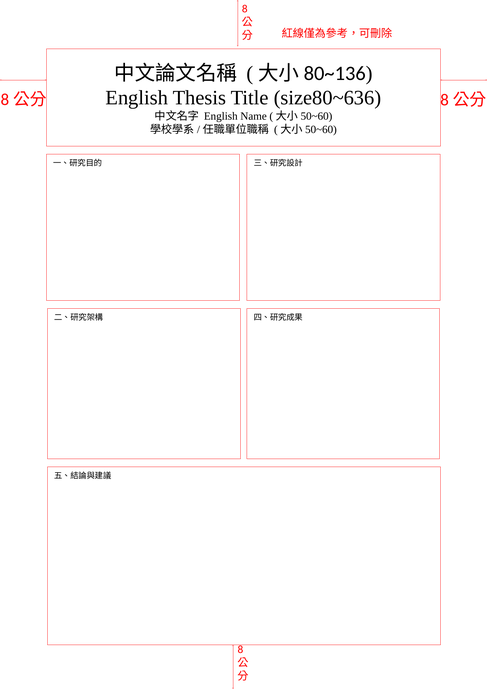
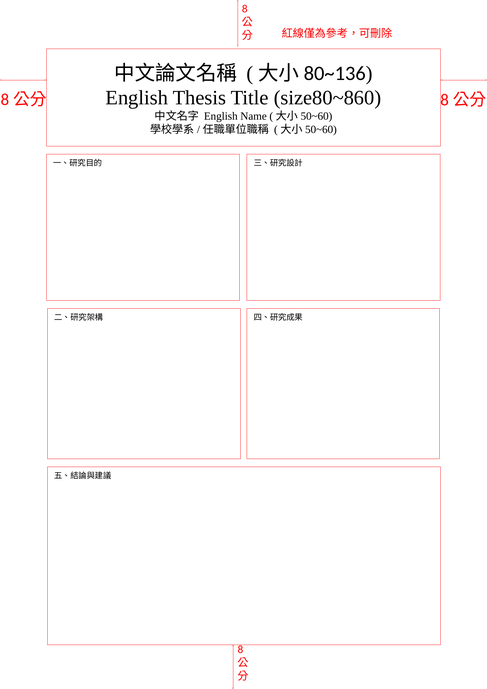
size80~636: size80~636 -> size80~860
